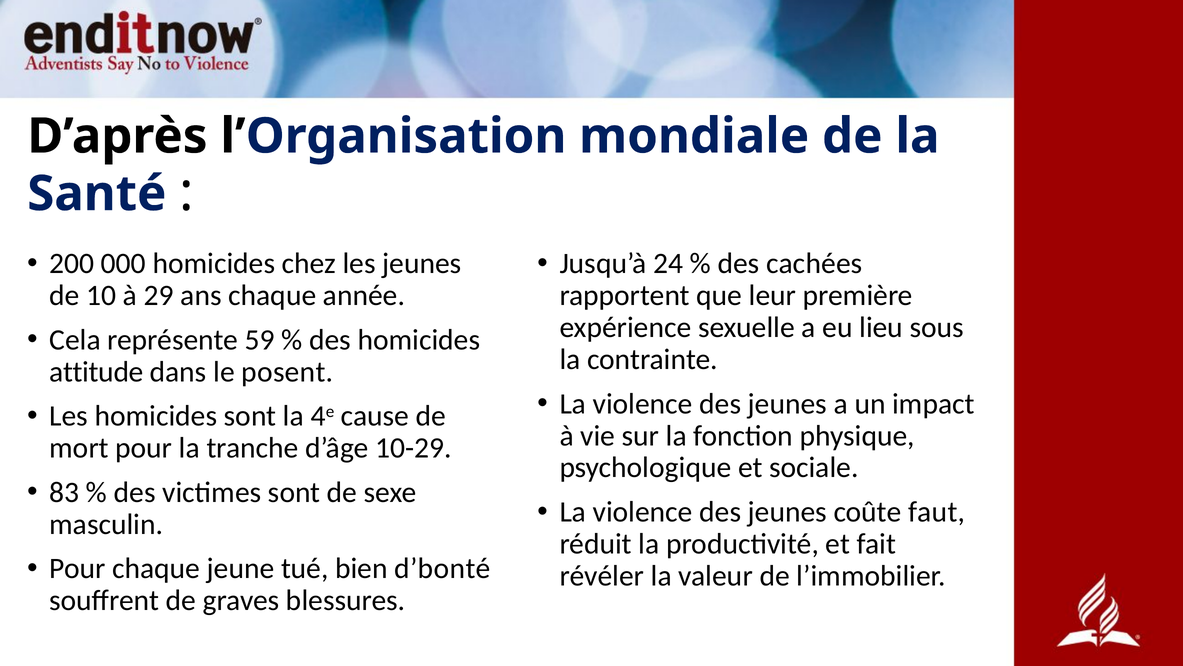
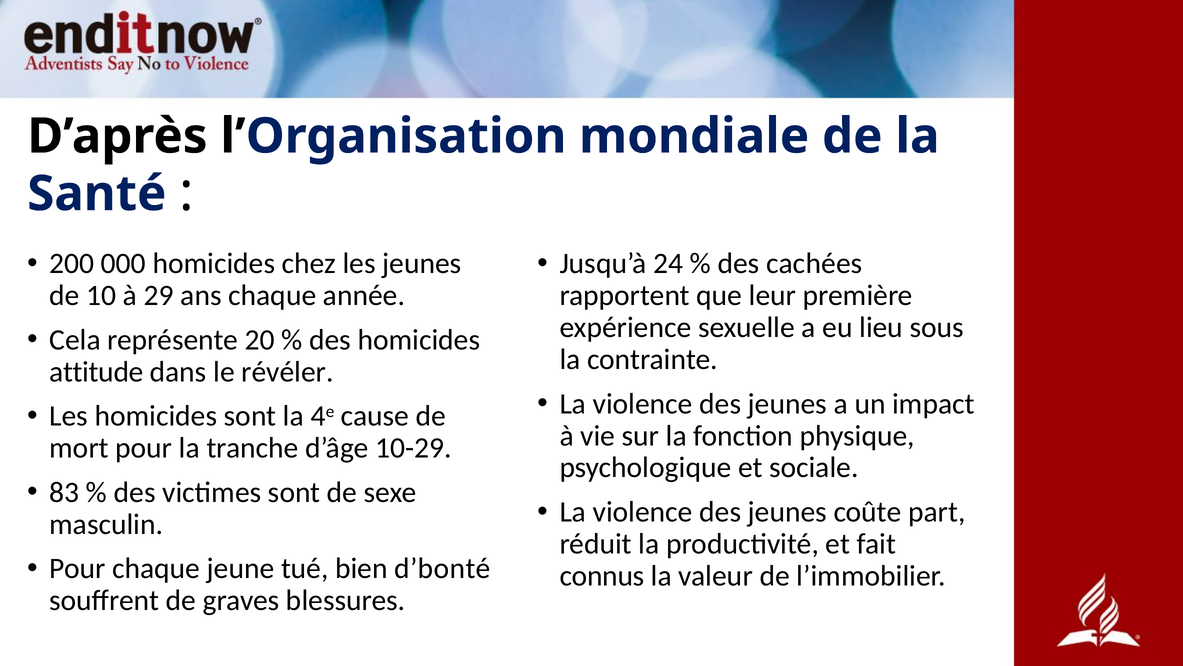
59: 59 -> 20
posent: posent -> révéler
faut: faut -> part
révéler: révéler -> connus
